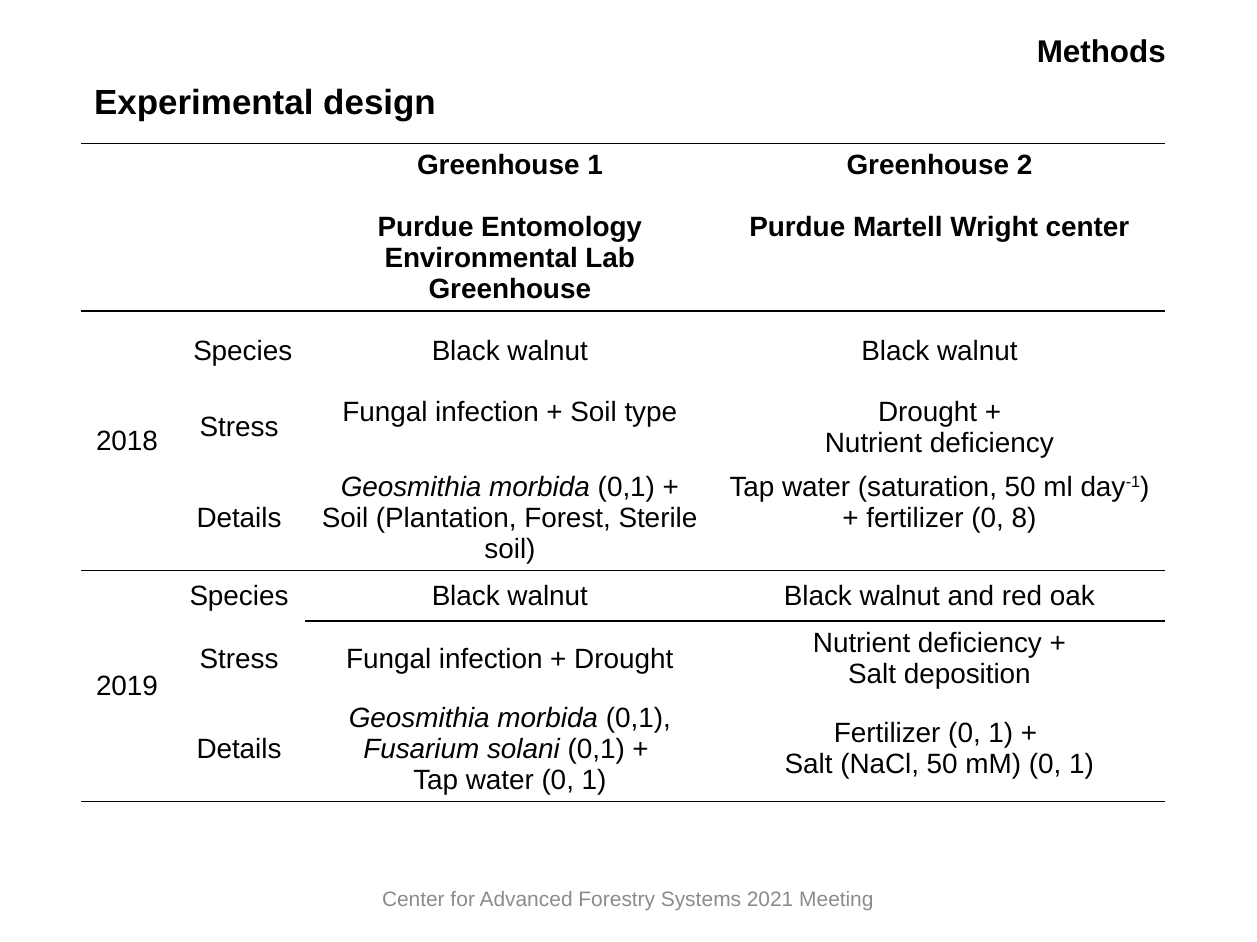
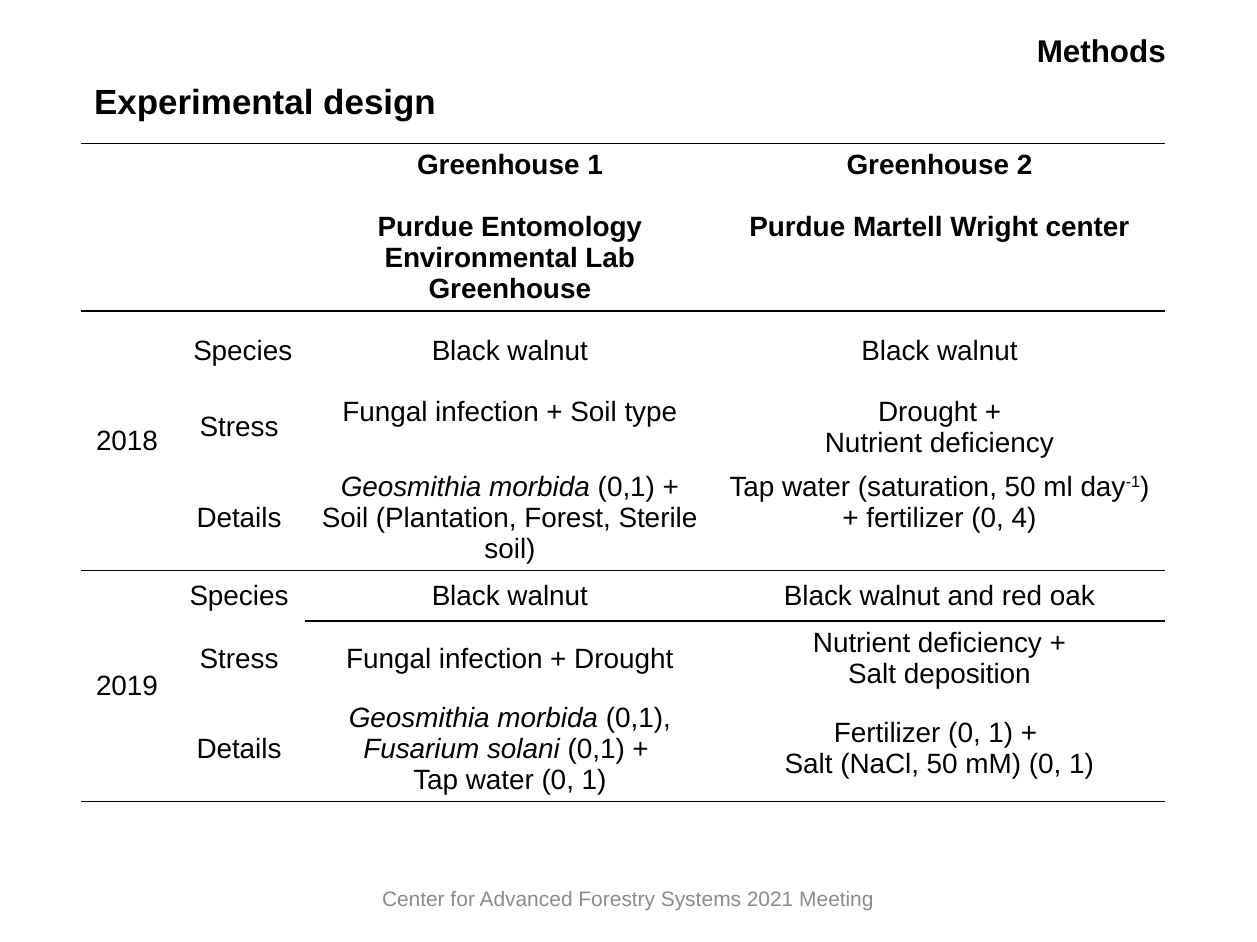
8: 8 -> 4
